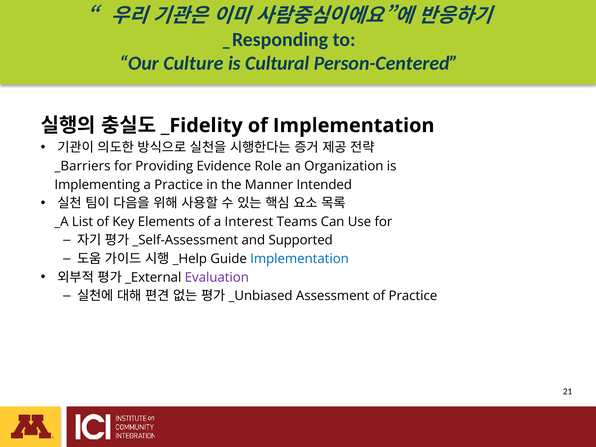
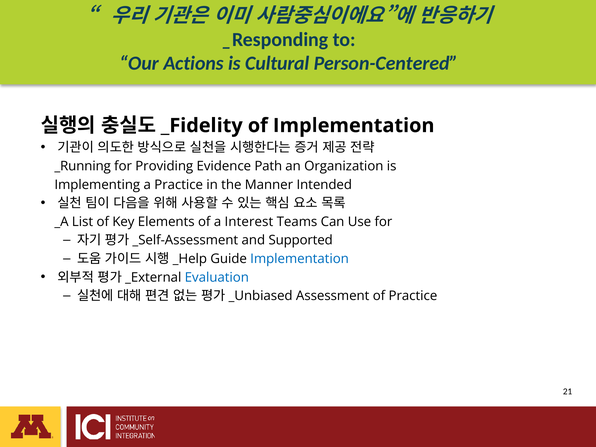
Culture: Culture -> Actions
_Barriers: _Barriers -> _Running
Role: Role -> Path
Evaluation colour: purple -> blue
